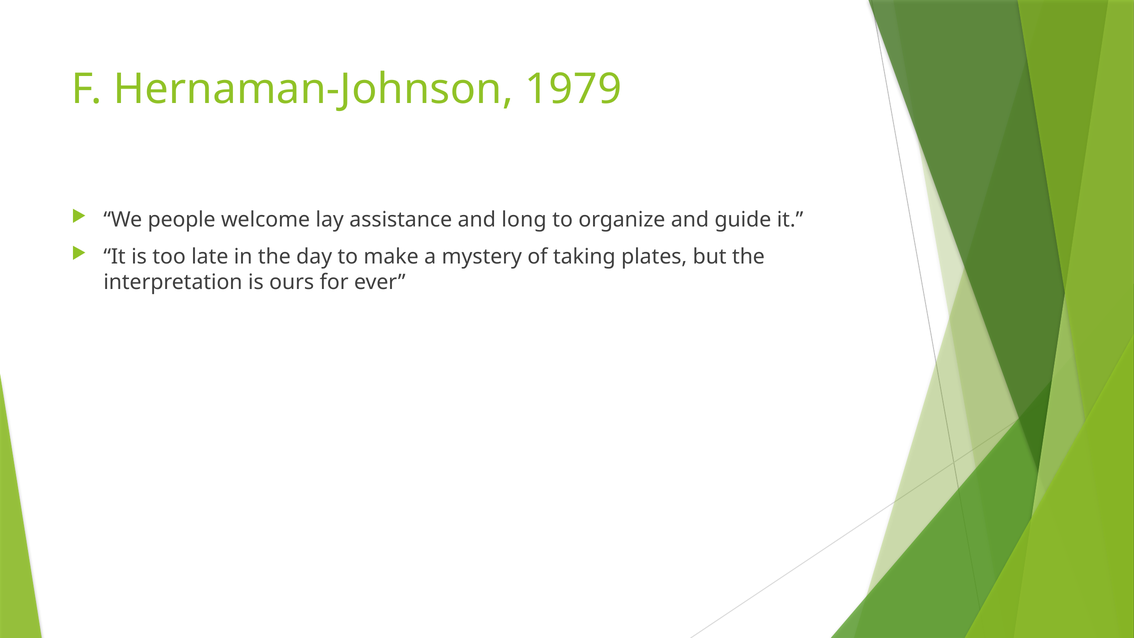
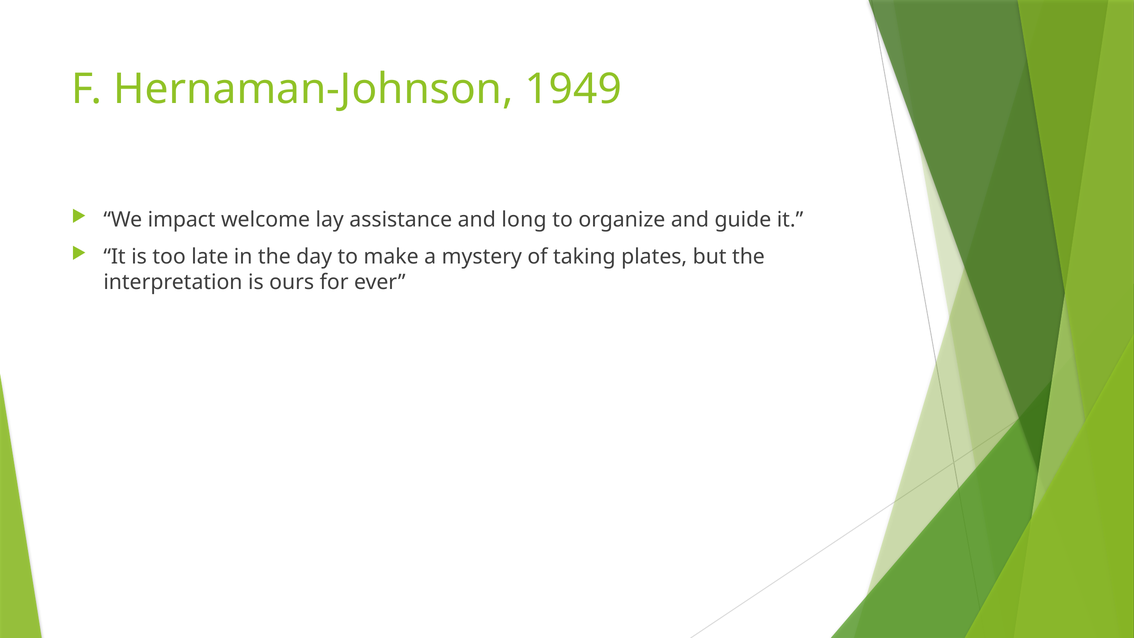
1979: 1979 -> 1949
people: people -> impact
